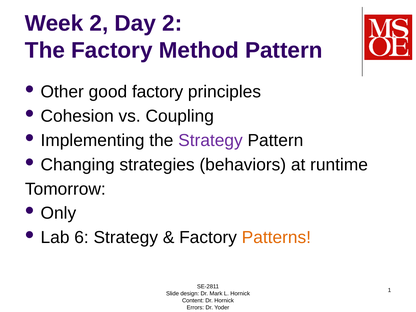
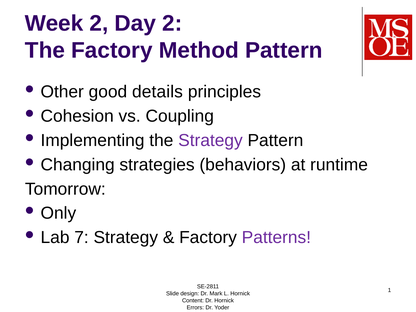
good factory: factory -> details
6: 6 -> 7
Patterns colour: orange -> purple
